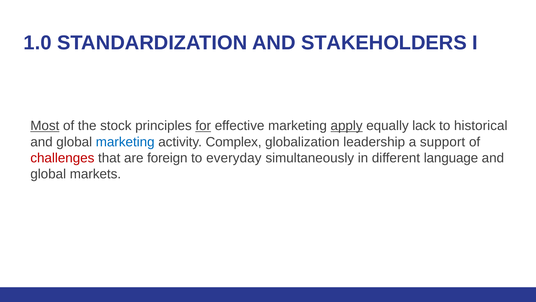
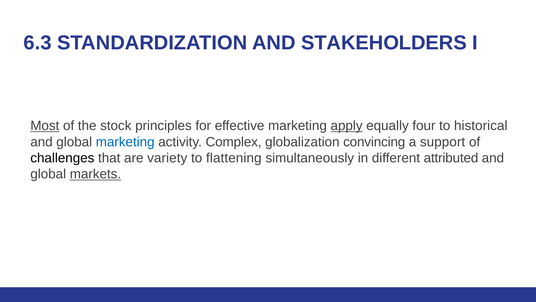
1.0: 1.0 -> 6.3
for underline: present -> none
lack: lack -> four
leadership: leadership -> convincing
challenges colour: red -> black
foreign: foreign -> variety
everyday: everyday -> flattening
language: language -> attributed
markets underline: none -> present
